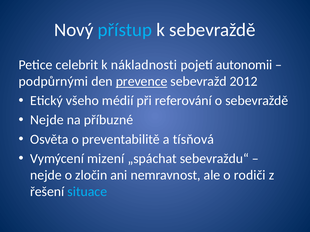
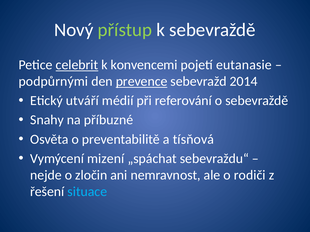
přístup colour: light blue -> light green
celebrit underline: none -> present
nákladnosti: nákladnosti -> konvencemi
autonomii: autonomii -> eutanasie
2012: 2012 -> 2014
všeho: všeho -> utváří
Nejde at (47, 120): Nejde -> Snahy
